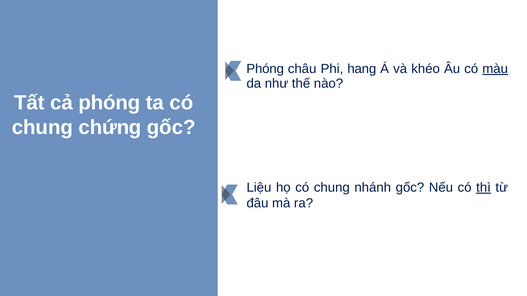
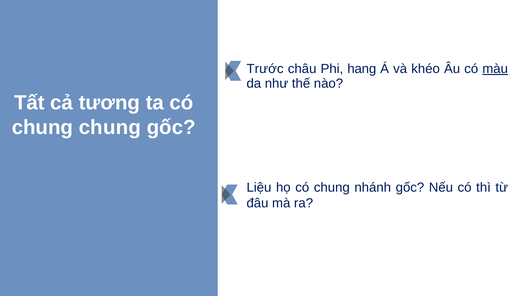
Phóng at (265, 69): Phóng -> Trước
cả phóng: phóng -> tương
chung chứng: chứng -> chung
thì underline: present -> none
